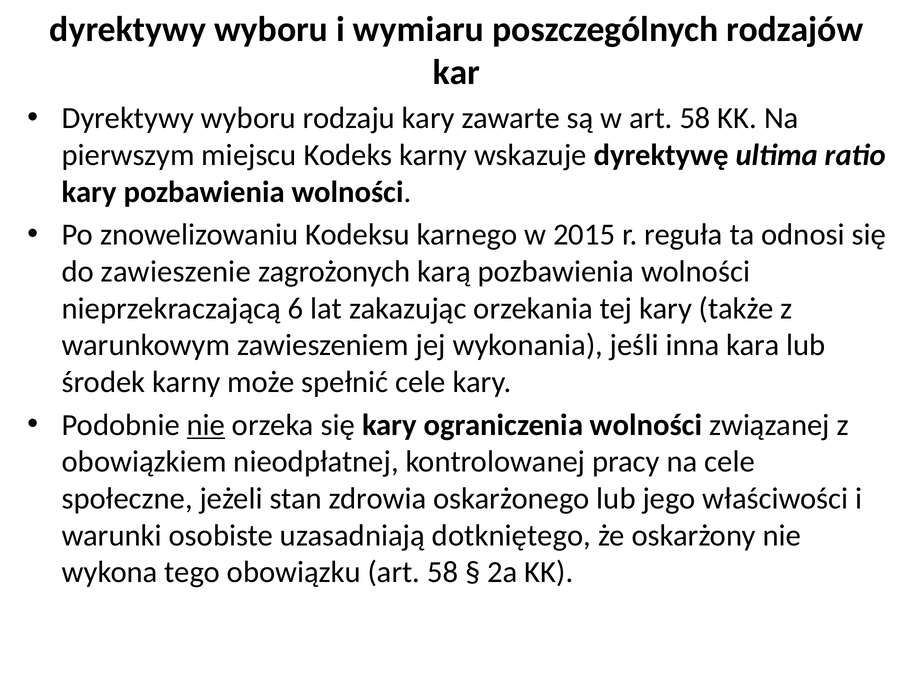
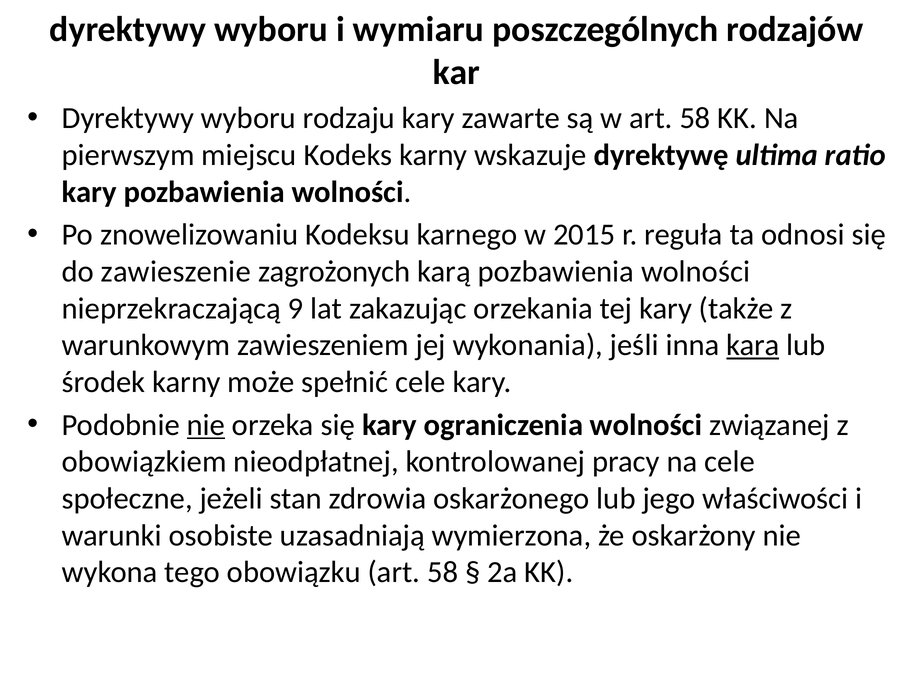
6: 6 -> 9
kara underline: none -> present
dotkniętego: dotkniętego -> wymierzona
